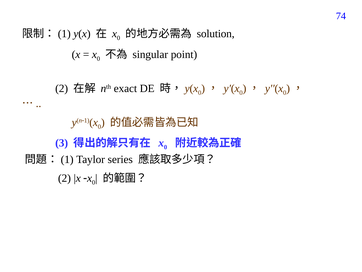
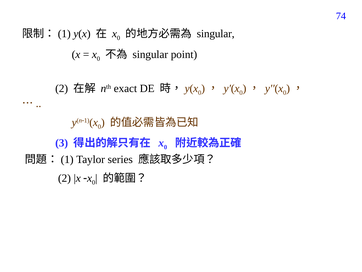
solution at (216, 34): solution -> singular
